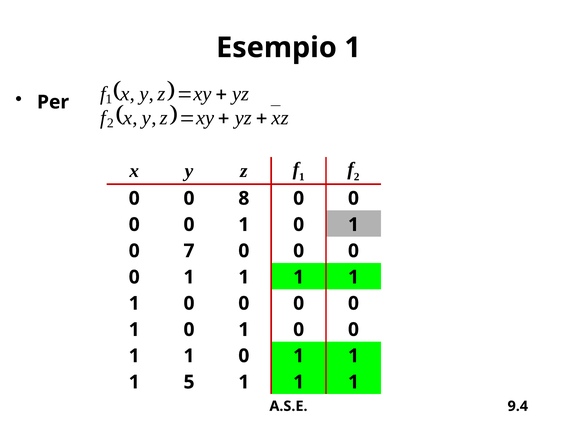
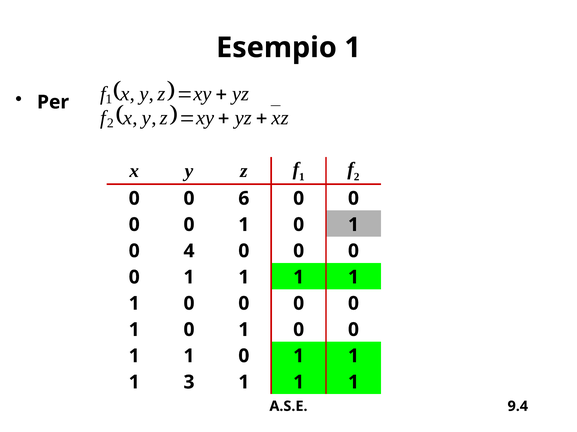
8: 8 -> 6
7: 7 -> 4
5: 5 -> 3
